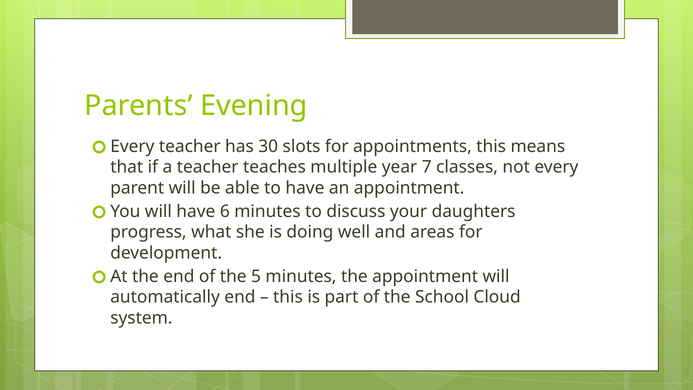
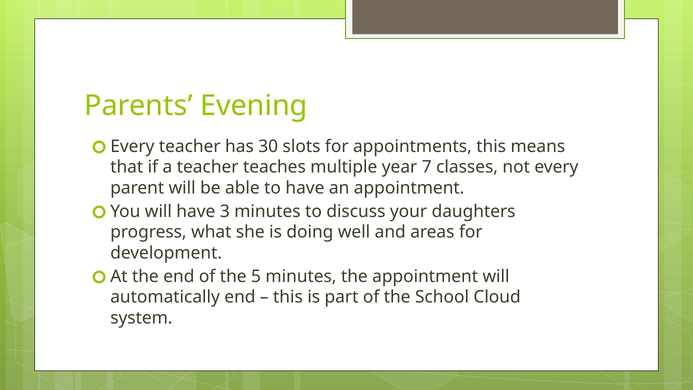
6: 6 -> 3
